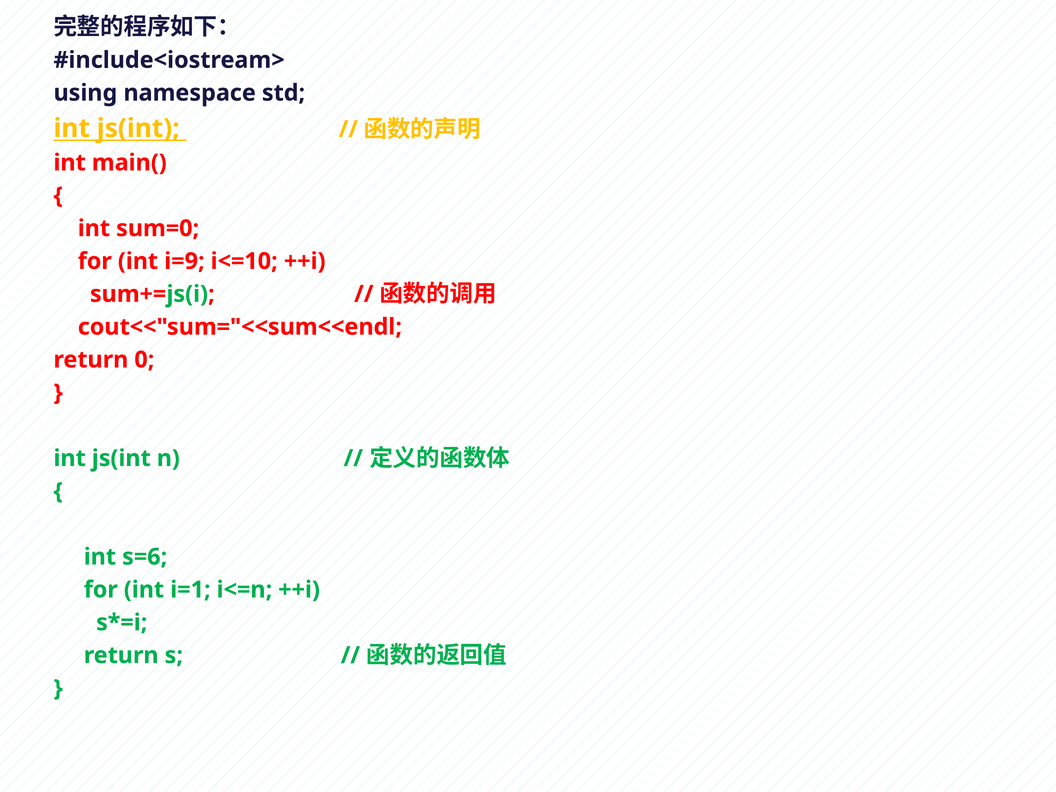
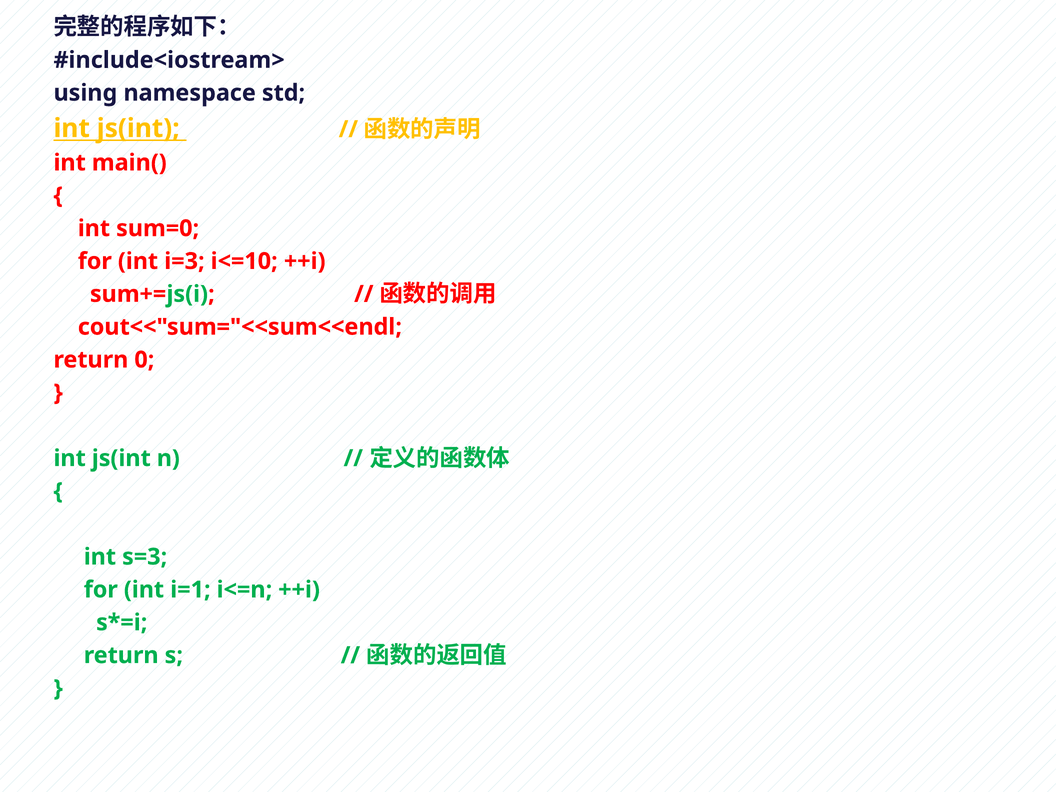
i=9: i=9 -> i=3
s=6: s=6 -> s=3
